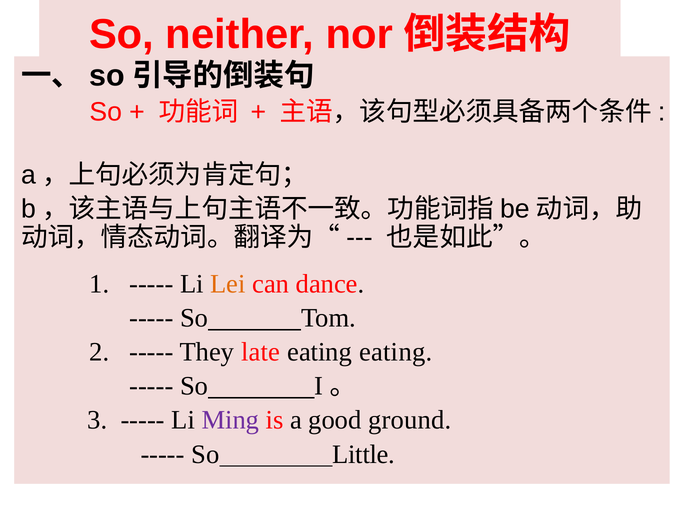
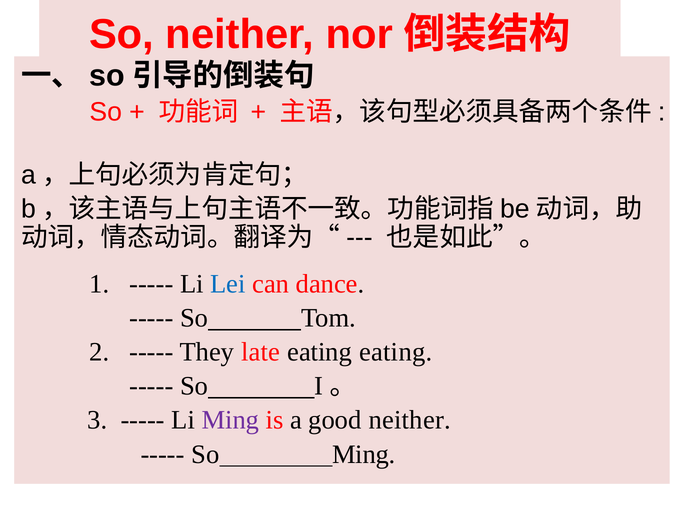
Lei colour: orange -> blue
good ground: ground -> neither
So Little: Little -> Ming
